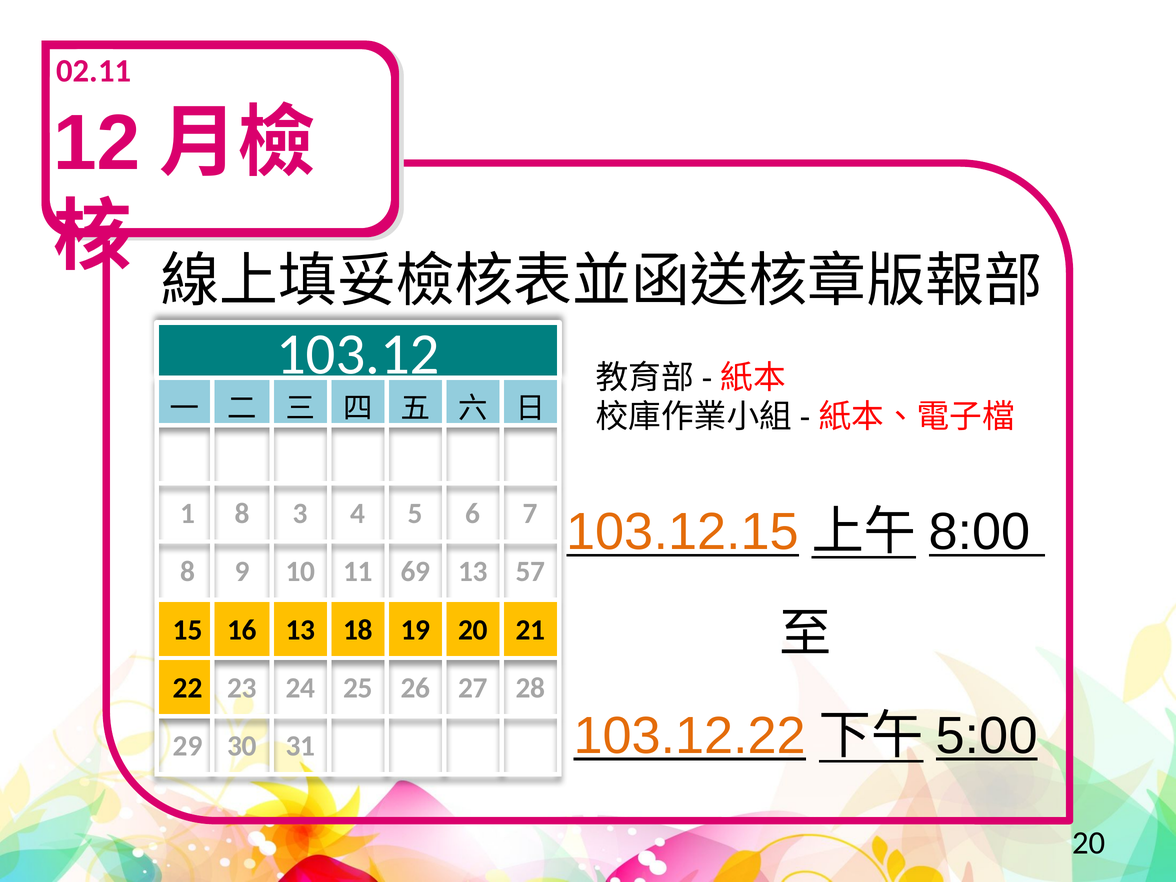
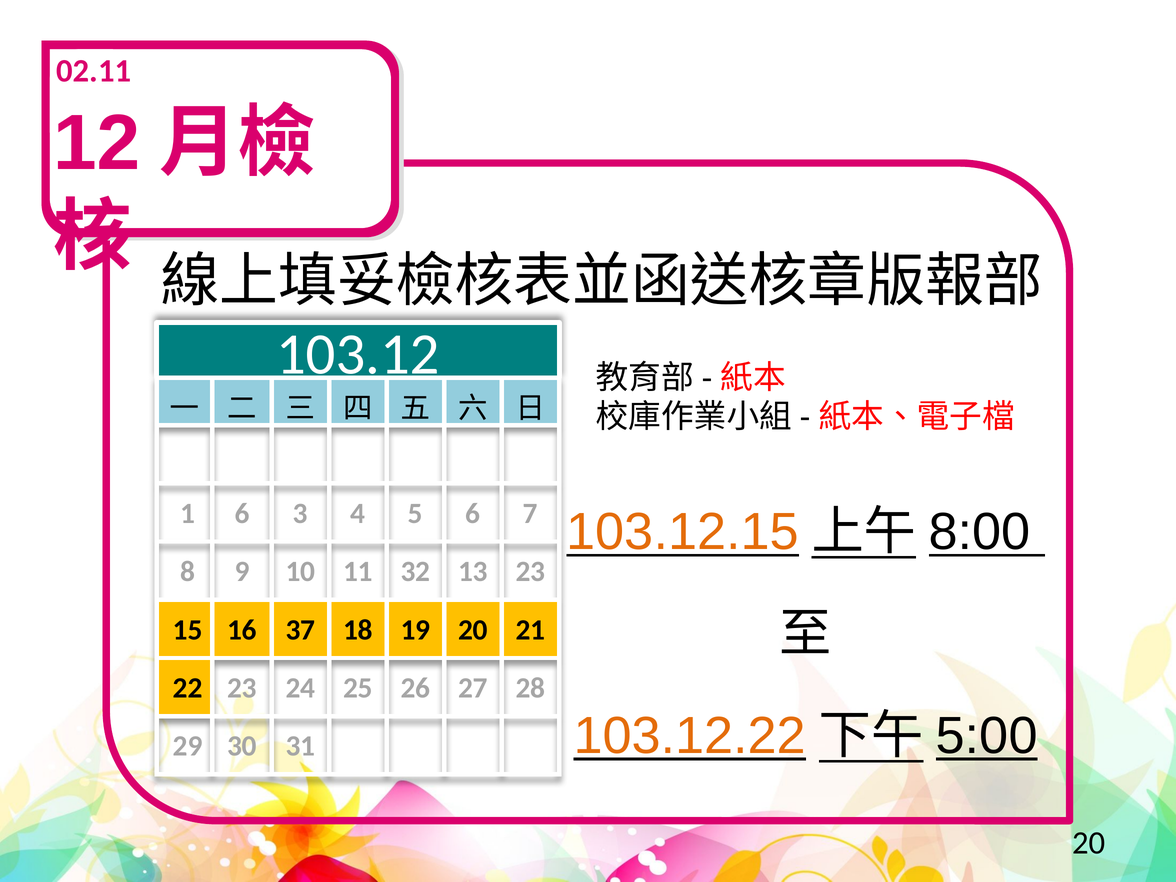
1 8: 8 -> 6
69: 69 -> 32
13 57: 57 -> 23
16 13: 13 -> 37
